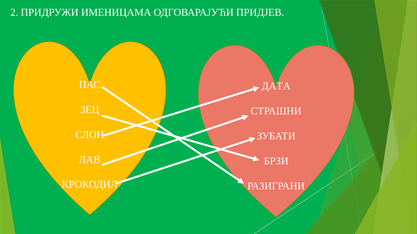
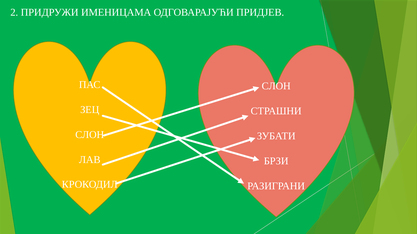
ДАТА at (276, 86): ДАТА -> СЛОН
